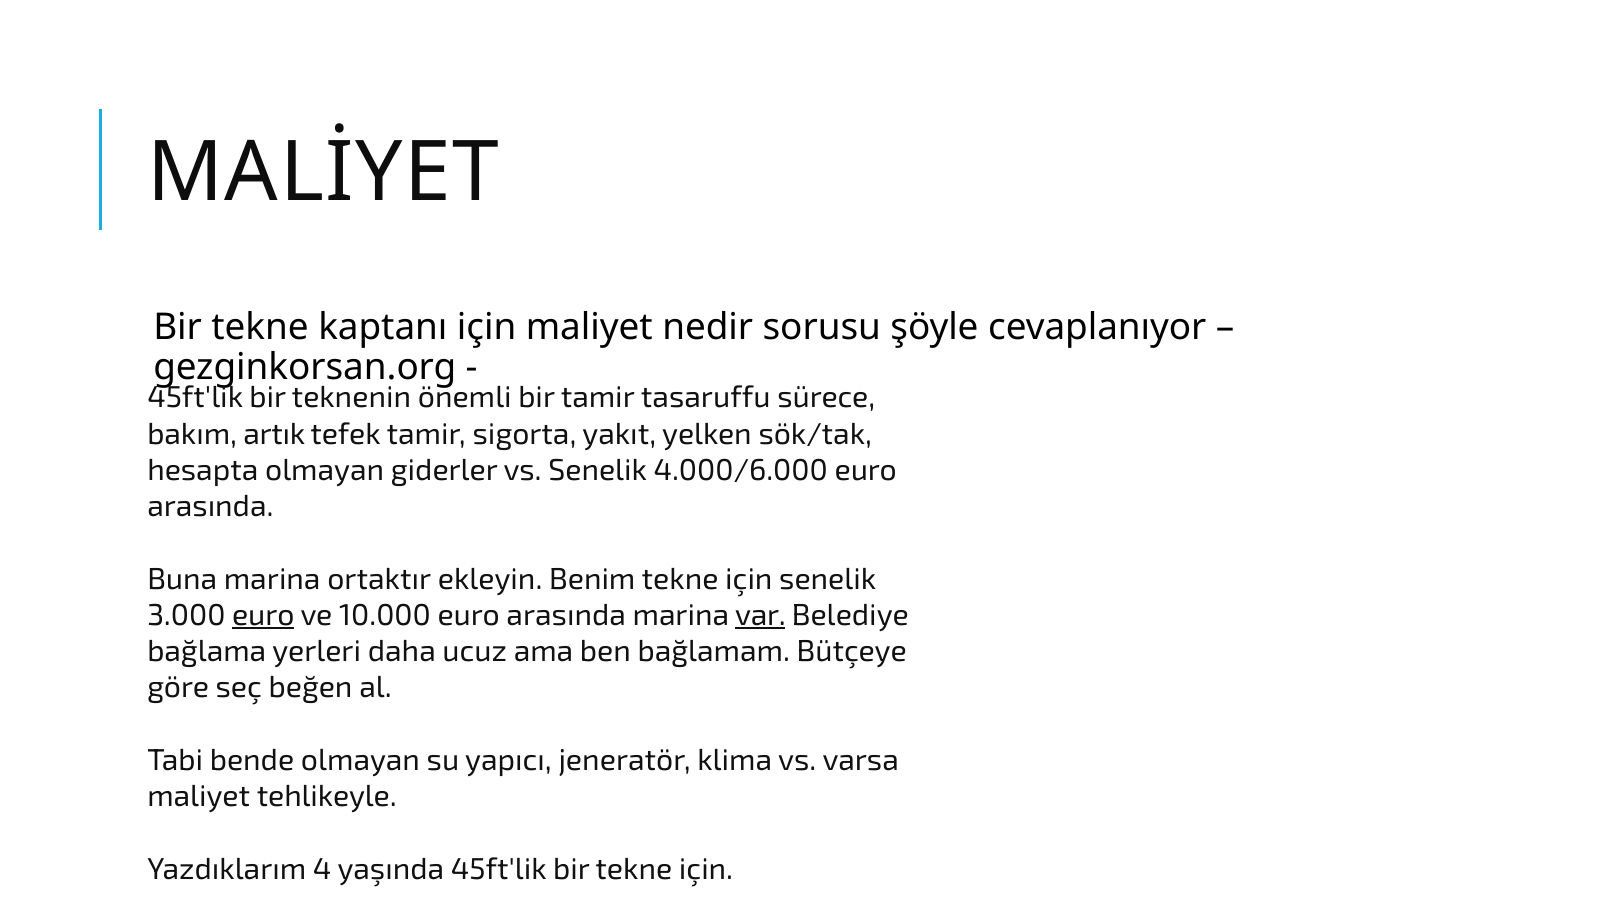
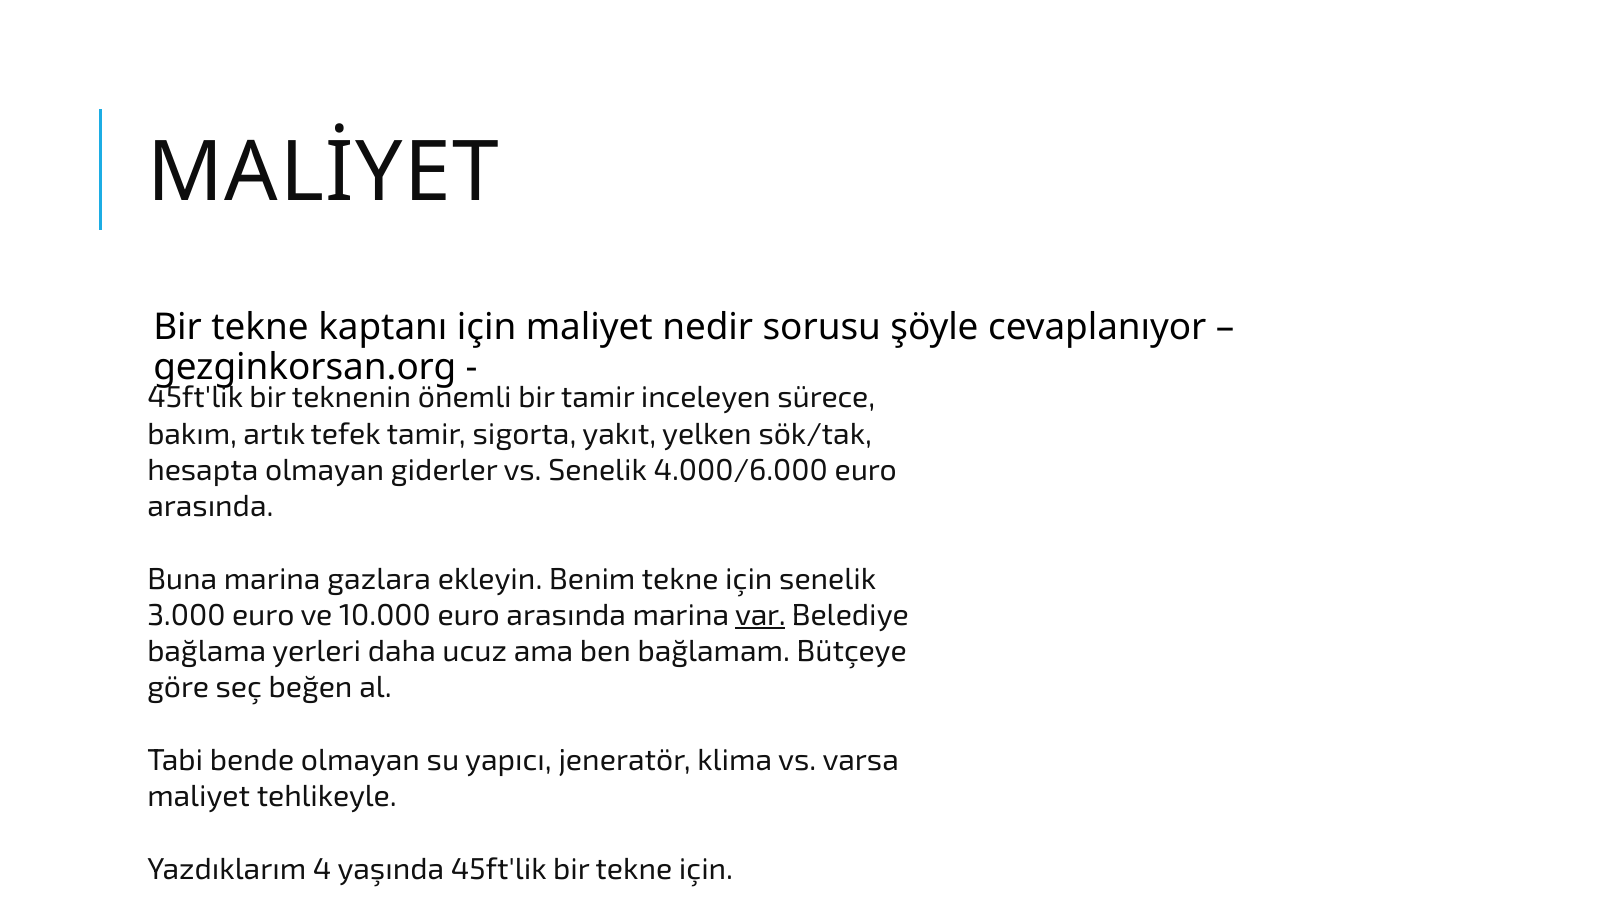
tasaruffu: tasaruffu -> inceleyen
ortaktır: ortaktır -> gazlara
euro at (263, 615) underline: present -> none
